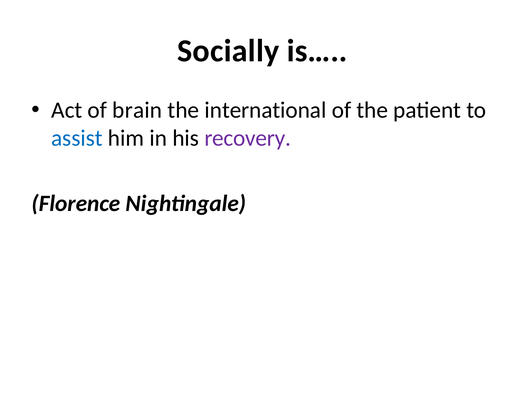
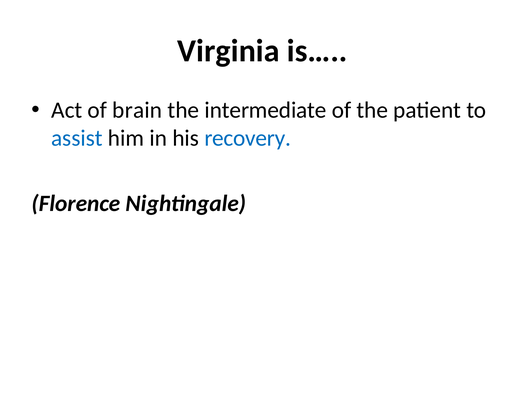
Socially: Socially -> Virginia
international: international -> intermediate
recovery colour: purple -> blue
